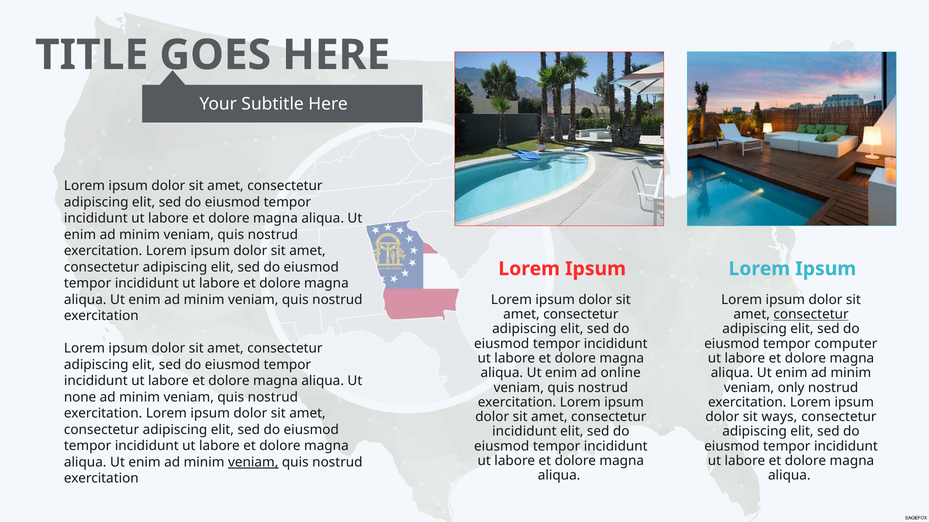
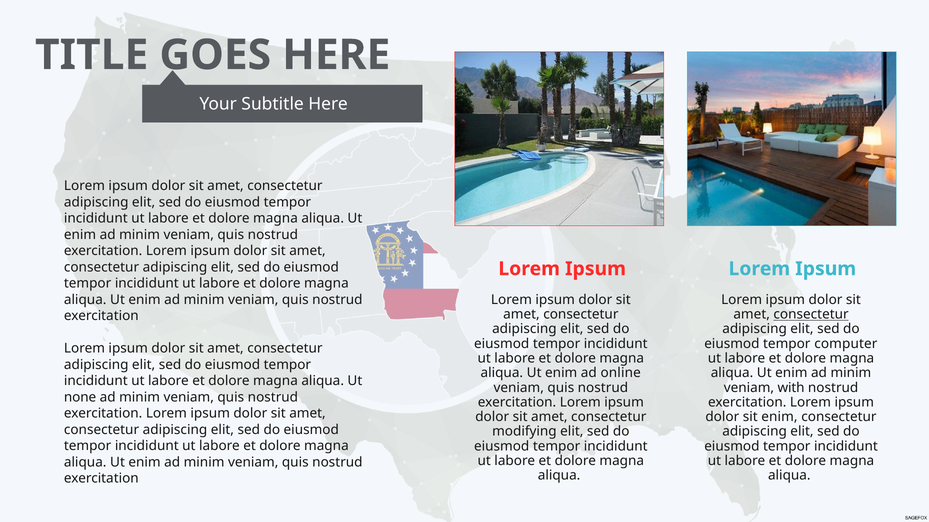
only: only -> with
sit ways: ways -> enim
incididunt at (524, 432): incididunt -> modifying
veniam at (253, 463) underline: present -> none
